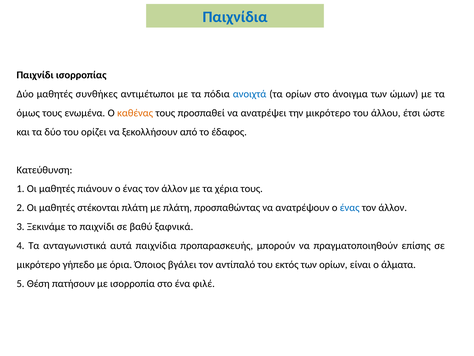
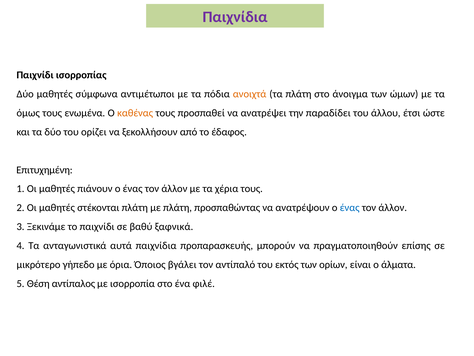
Παιχνίδια at (235, 17) colour: blue -> purple
συνθήκες: συνθήκες -> σύμφωνα
ανοιχτά colour: blue -> orange
τα ορίων: ορίων -> πλάτη
την μικρότερο: μικρότερο -> παραδίδει
Κατεύθυνση: Κατεύθυνση -> Επιτυχημένη
πατήσουν: πατήσουν -> αντίπαλος
